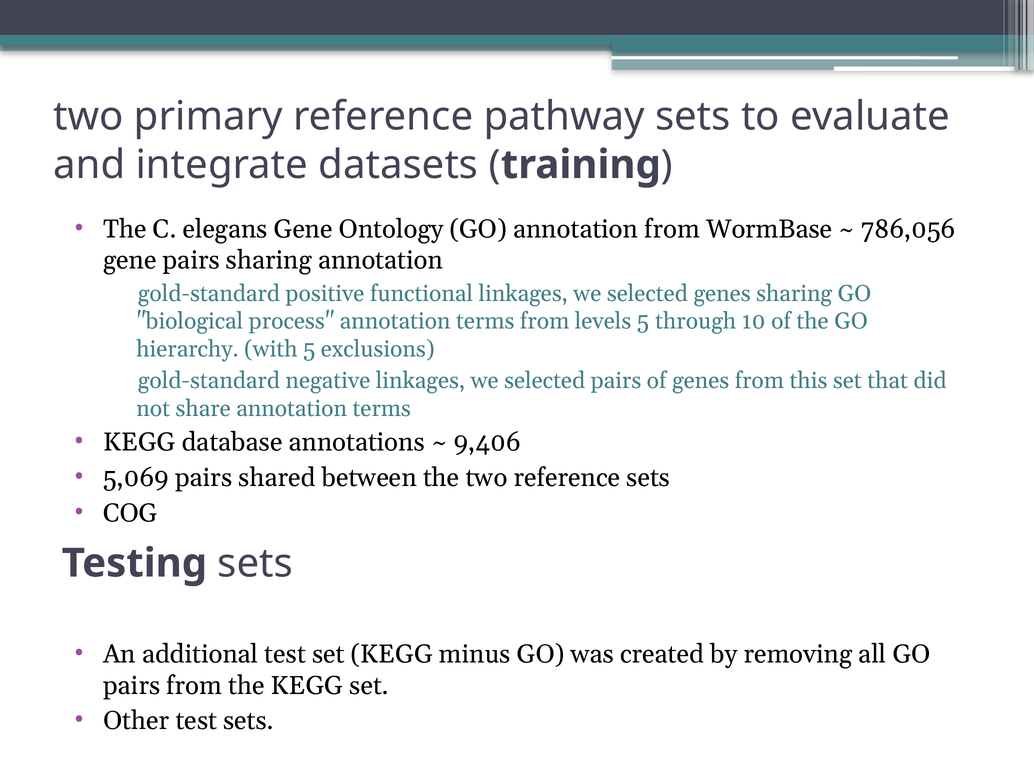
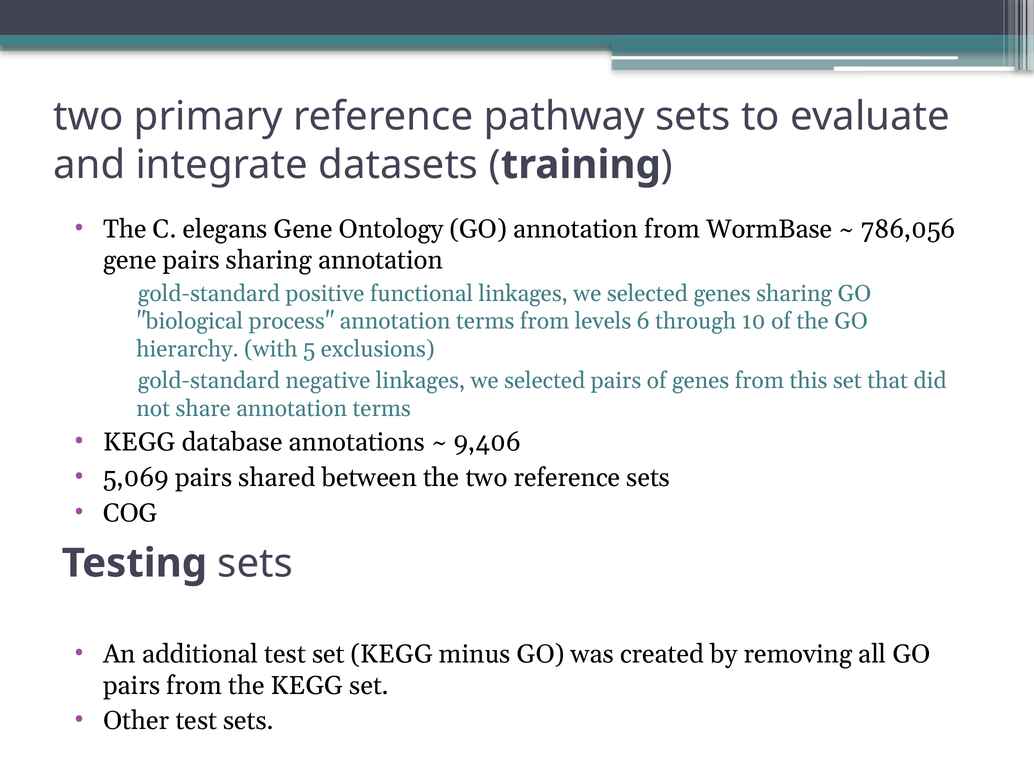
levels 5: 5 -> 6
